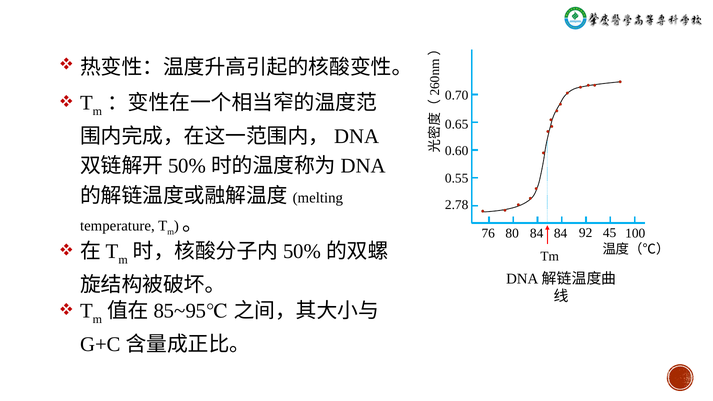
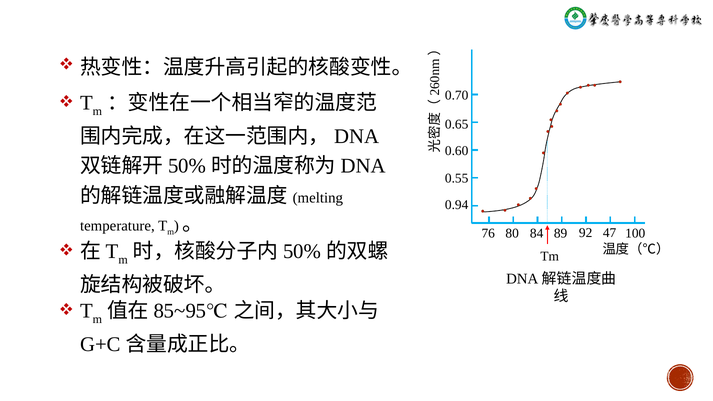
2.78: 2.78 -> 0.94
84 84: 84 -> 89
45: 45 -> 47
